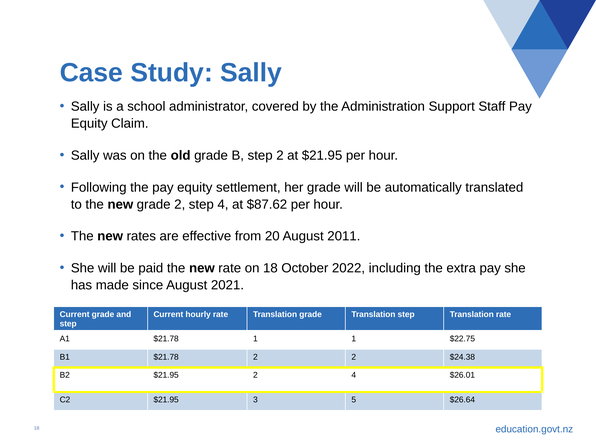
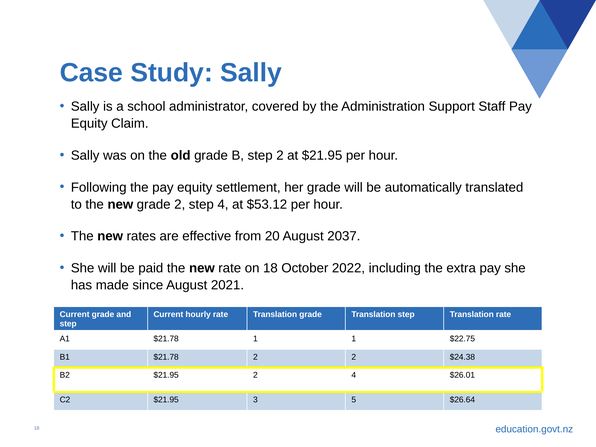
$87.62: $87.62 -> $53.12
2011: 2011 -> 2037
